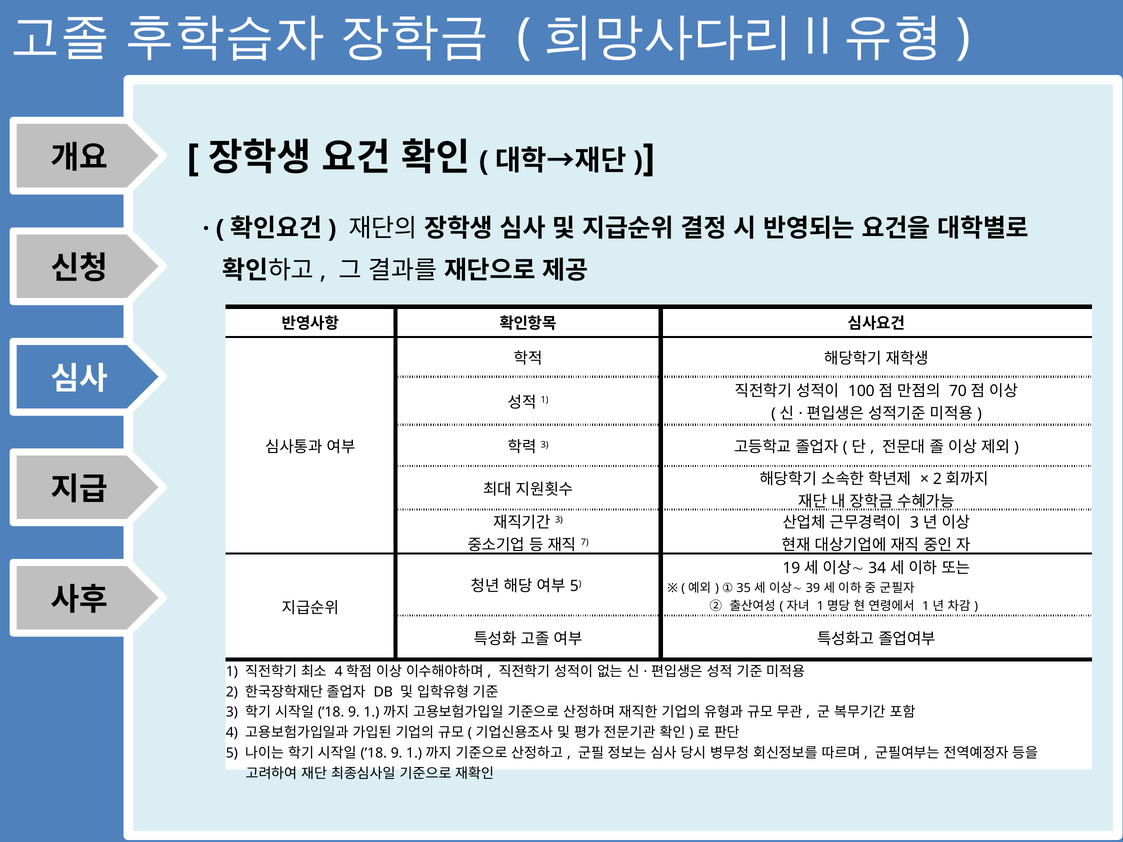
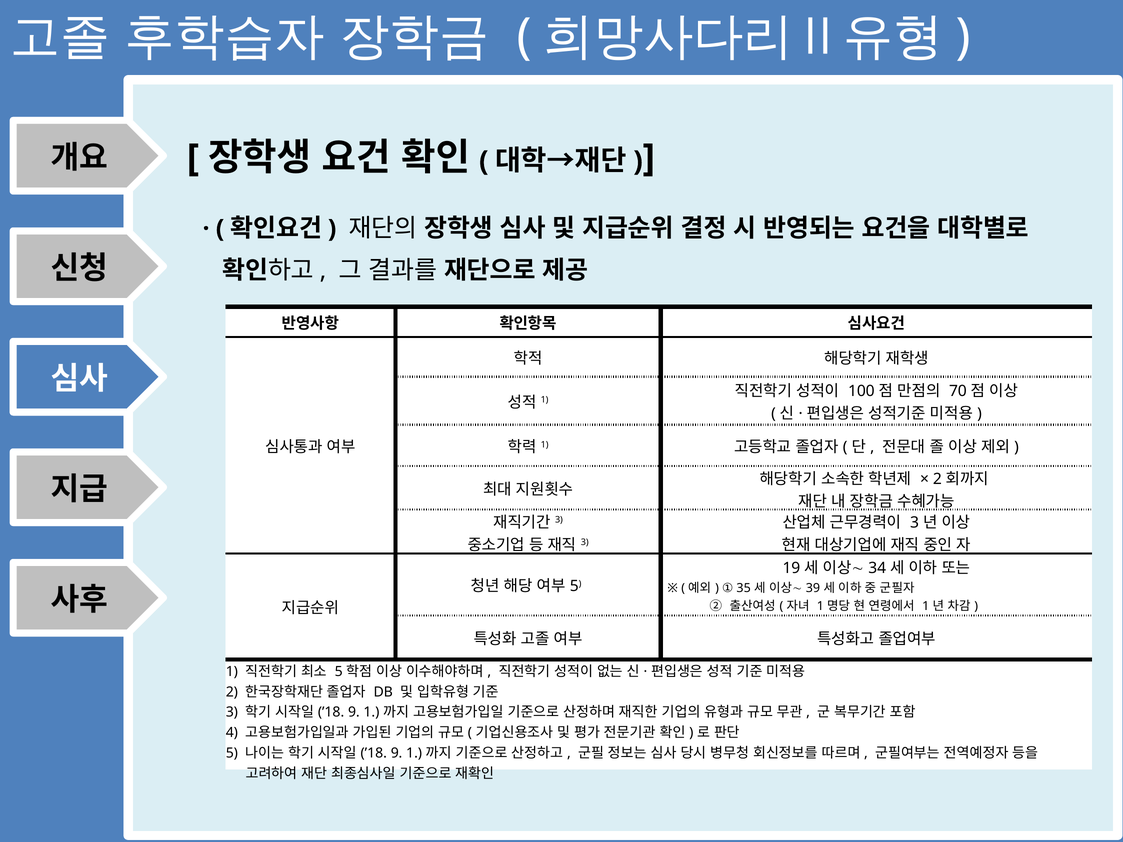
3 at (545, 445): 3 -> 1
7 at (585, 543): 7 -> 3
4 at (339, 672): 4 -> 5
